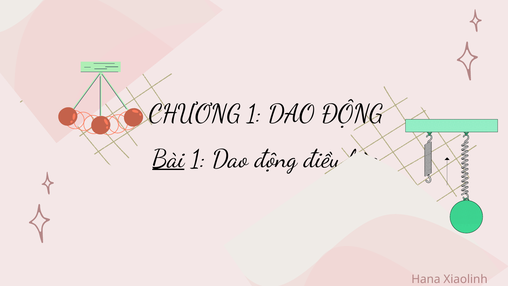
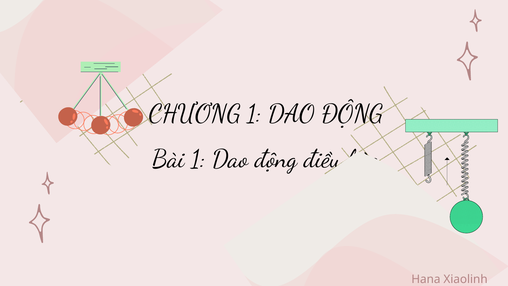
Bài underline: present -> none
